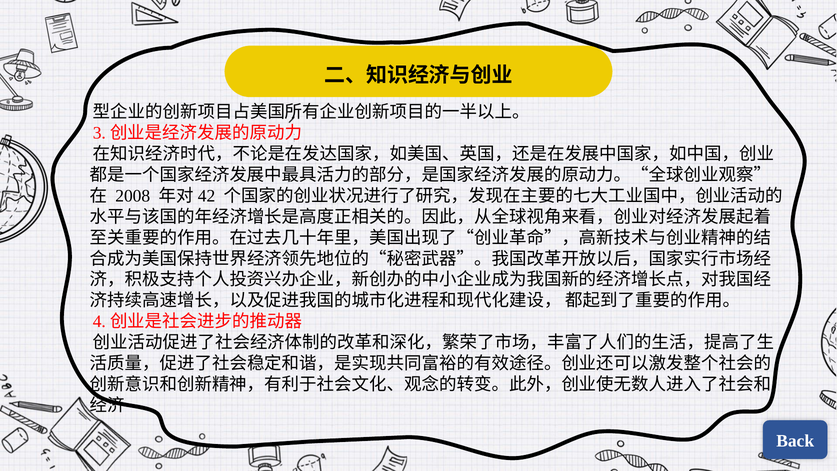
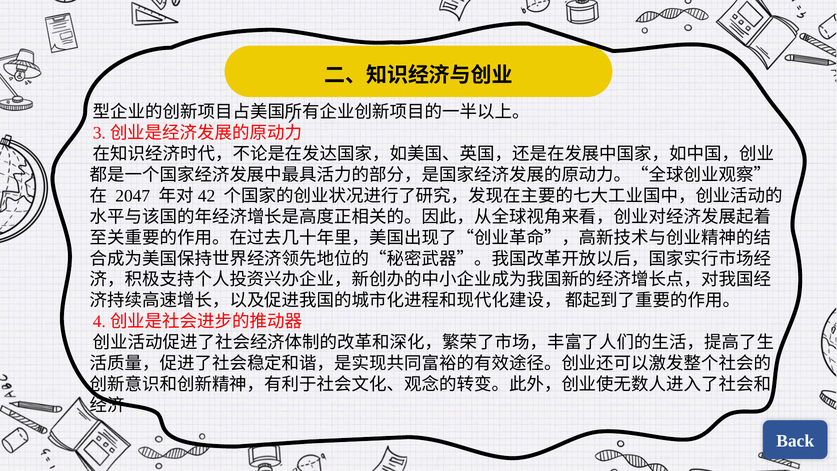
2008: 2008 -> 2047
